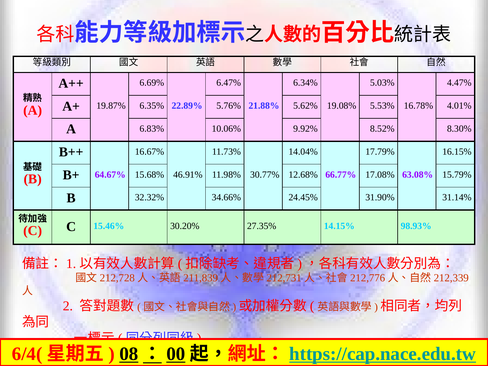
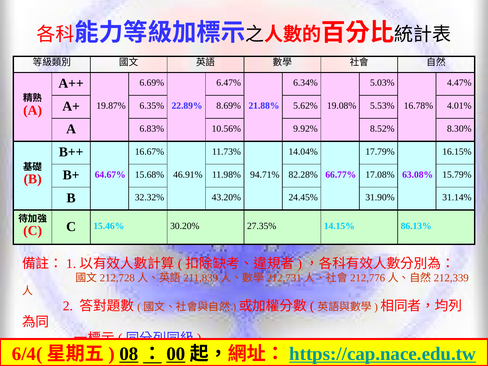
5.76%: 5.76% -> 8.69%
10.06%: 10.06% -> 10.56%
12.68%: 12.68% -> 82.28%
30.77%: 30.77% -> 94.71%
34.66%: 34.66% -> 43.20%
98.93%: 98.93% -> 86.13%
